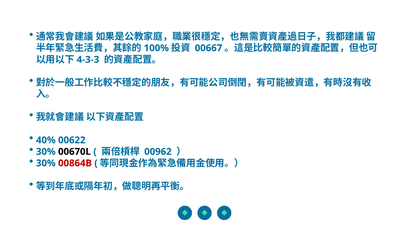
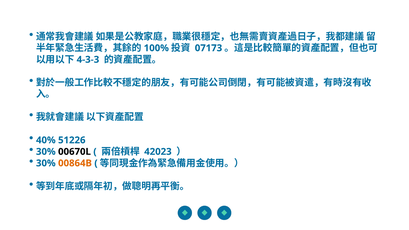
00667: 00667 -> 07173
00622: 00622 -> 51226
00962: 00962 -> 42023
00864B colour: red -> orange
